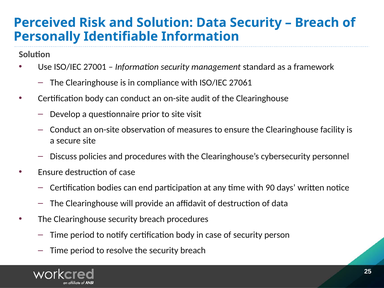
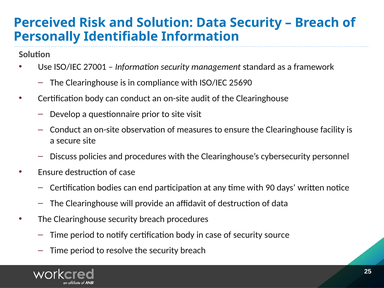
27061: 27061 -> 25690
person: person -> source
